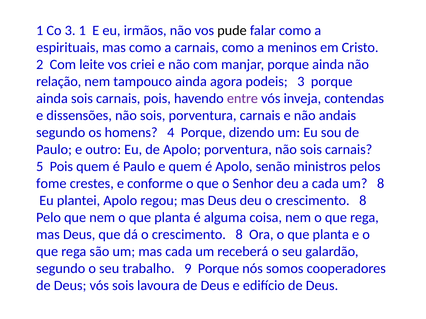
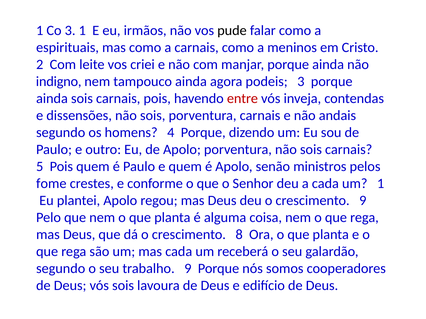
relação: relação -> indigno
entre colour: purple -> red
um 8: 8 -> 1
deu o crescimento 8: 8 -> 9
